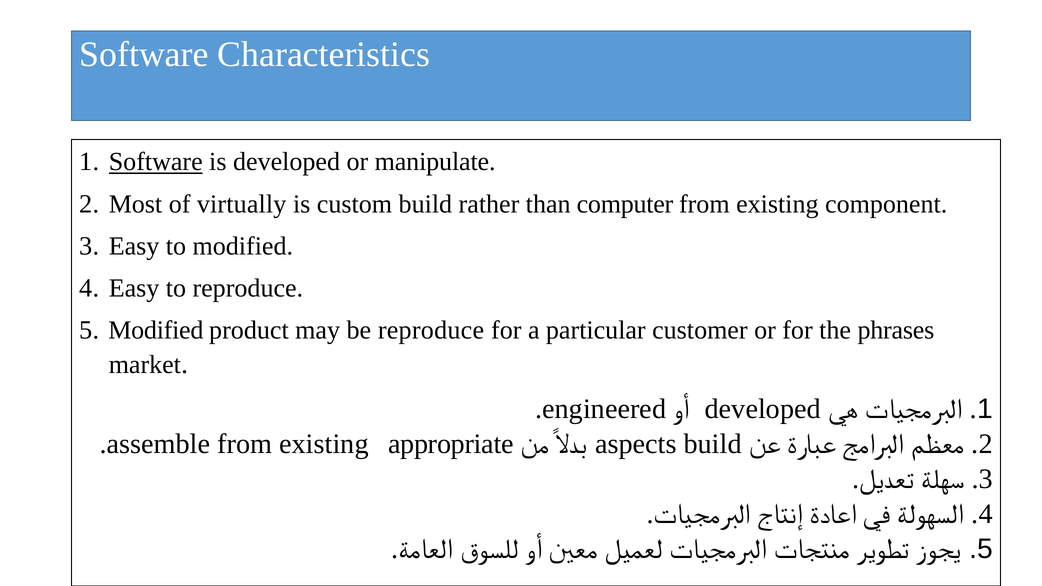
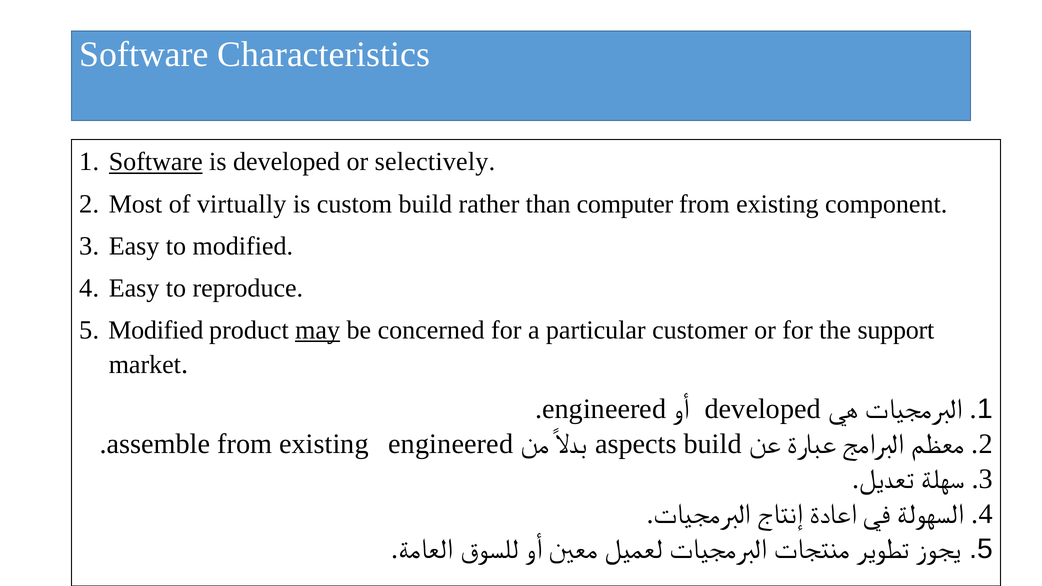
manipulate: manipulate -> selectively
may underline: none -> present
be reproduce: reproduce -> concerned
phrases: phrases -> support
existing appropriate: appropriate -> engineered
